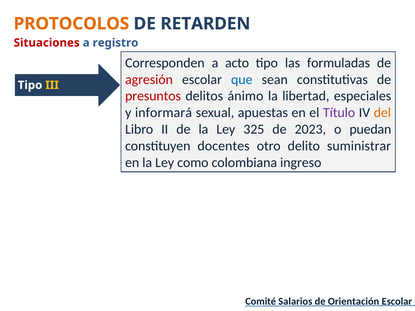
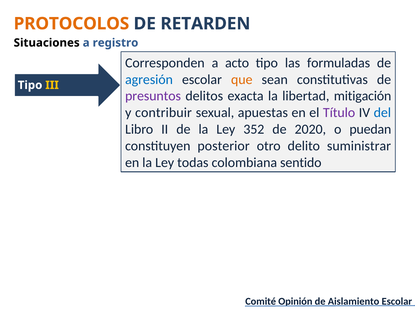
Situaciones colour: red -> black
agresión colour: red -> blue
que colour: blue -> orange
presuntos colour: red -> purple
ánimo: ánimo -> exacta
especiales: especiales -> mitigación
informará: informará -> contribuir
del colour: orange -> blue
325: 325 -> 352
2023: 2023 -> 2020
docentes: docentes -> posterior
como: como -> todas
ingreso: ingreso -> sentido
Salarios: Salarios -> Opinión
Orientación: Orientación -> Aislamiento
